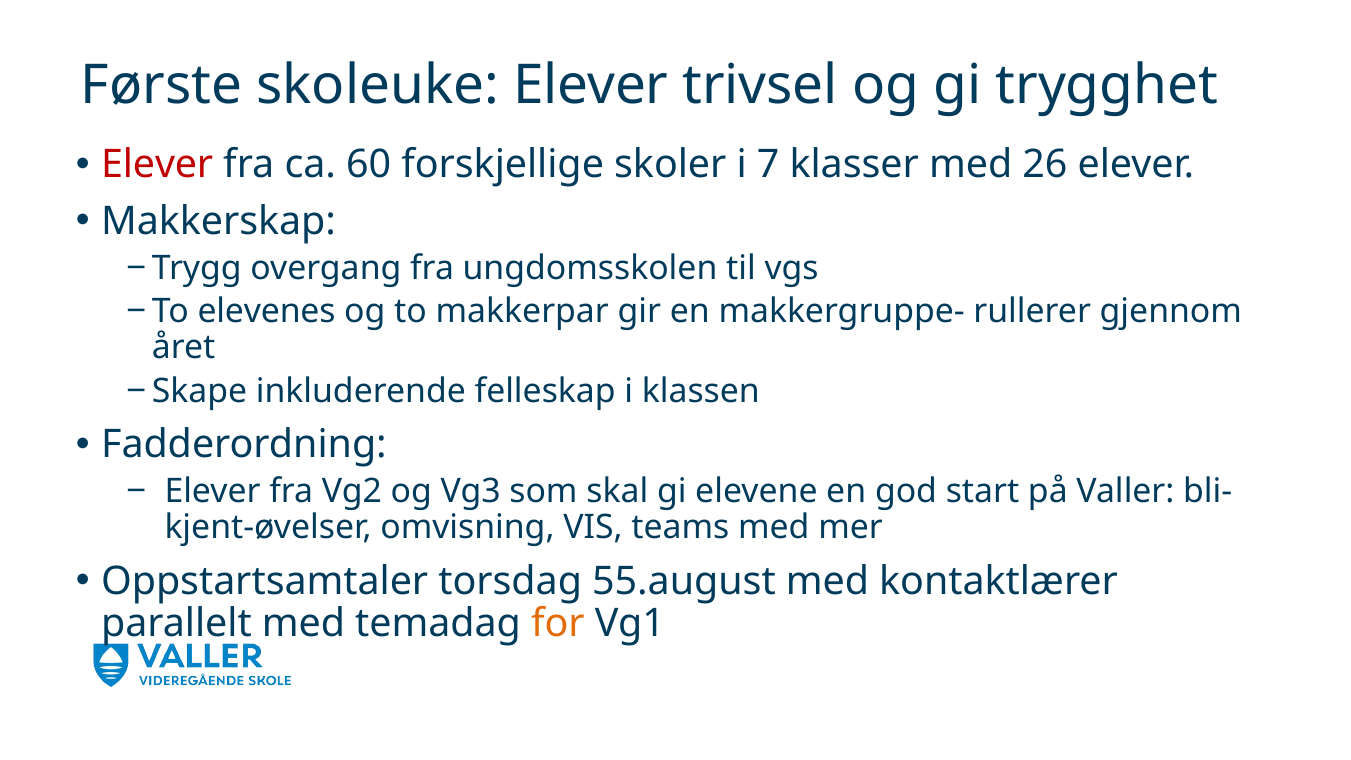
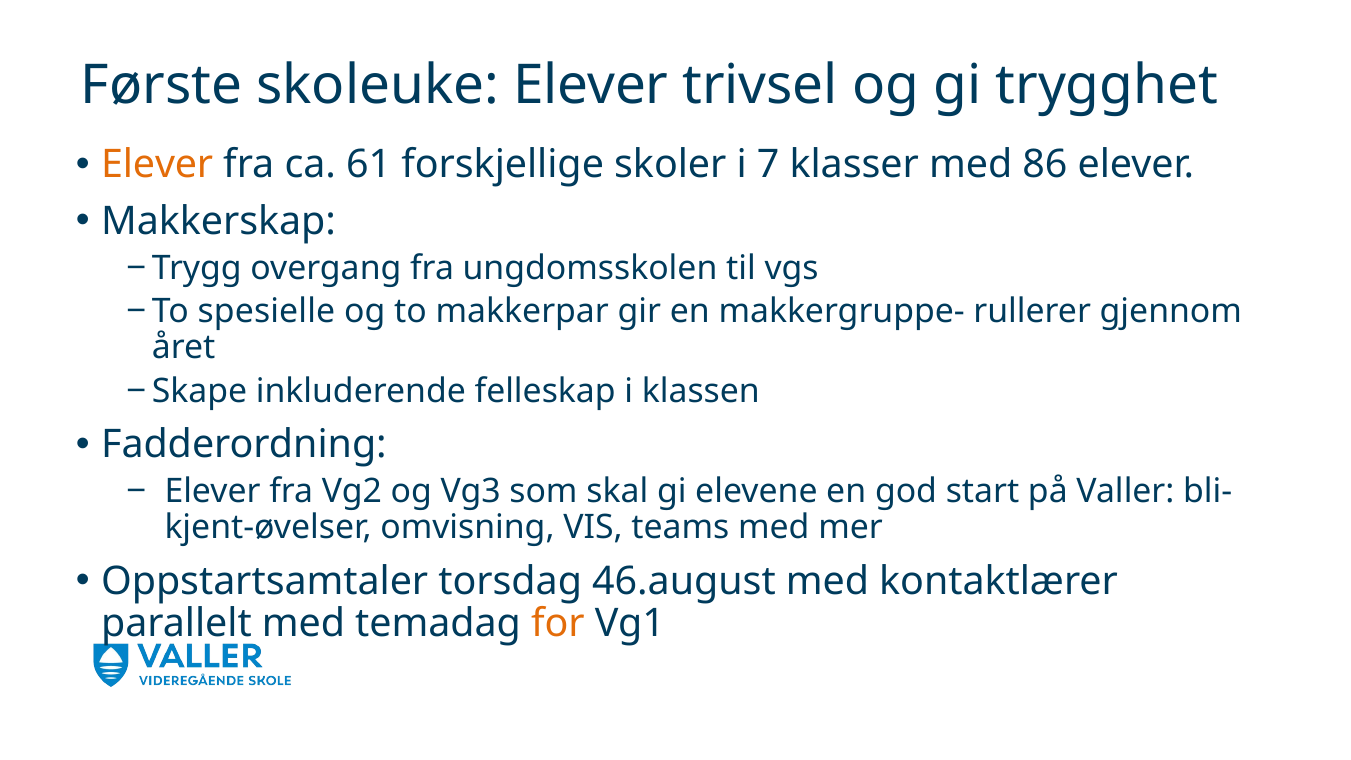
Elever at (157, 165) colour: red -> orange
60: 60 -> 61
26: 26 -> 86
elevenes: elevenes -> spesielle
55.august: 55.august -> 46.august
